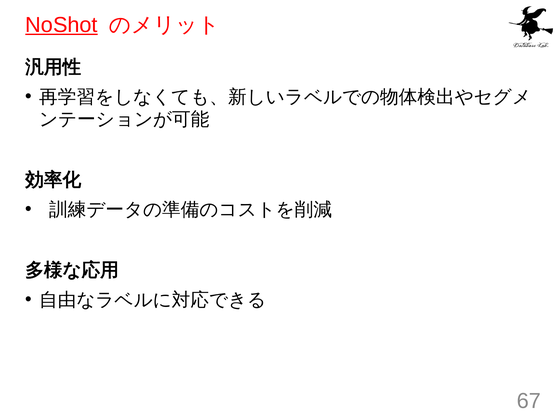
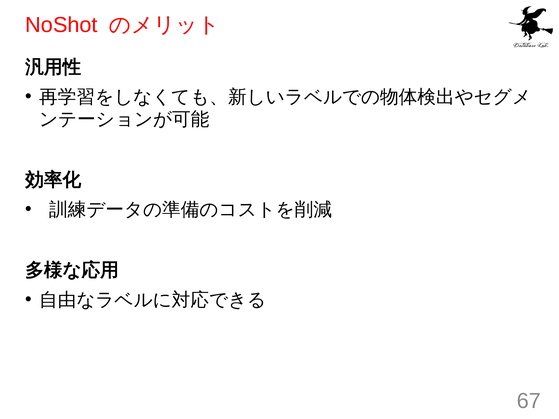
NoShot underline: present -> none
